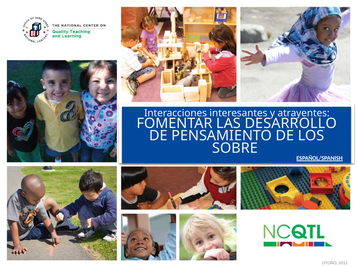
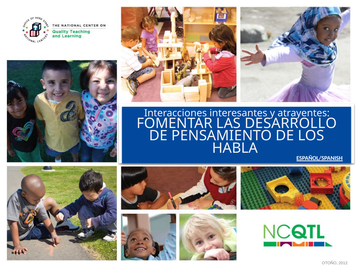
SOBRE: SOBRE -> HABLA
